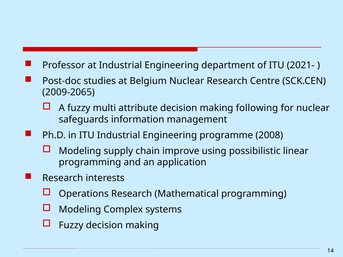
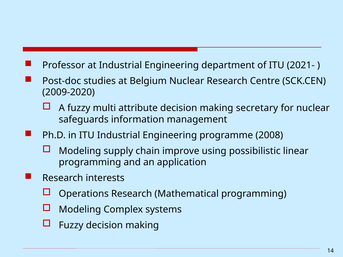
2009-2065: 2009-2065 -> 2009-2020
following: following -> secretary
